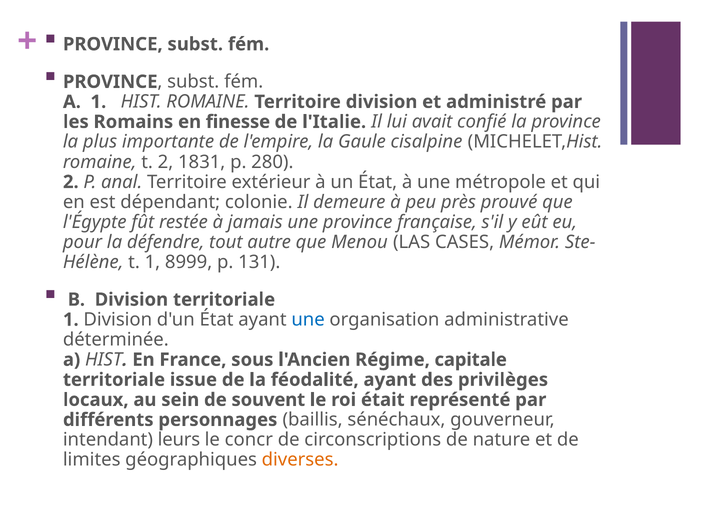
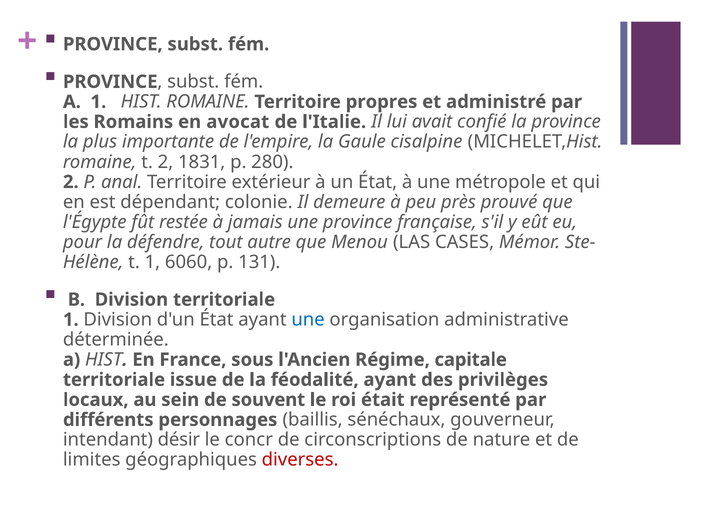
Territoire division: division -> propres
finesse: finesse -> avocat
8999: 8999 -> 6060
leurs: leurs -> désir
diverses colour: orange -> red
